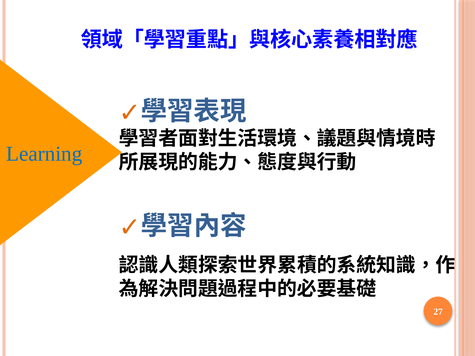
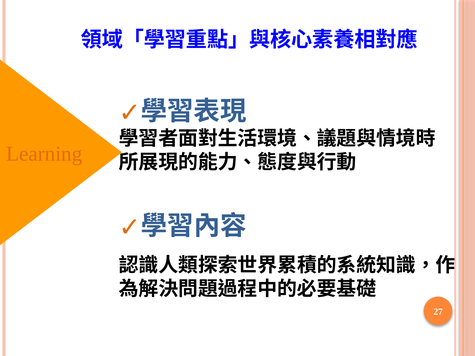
Learning colour: blue -> orange
